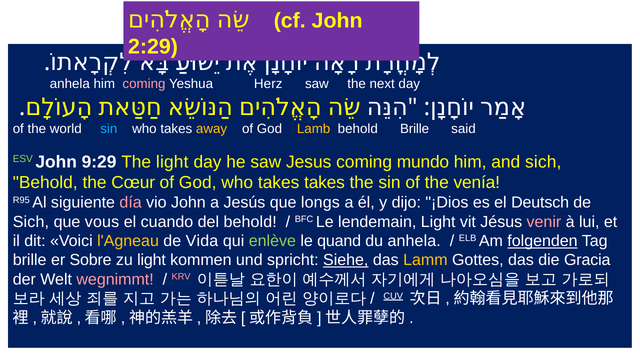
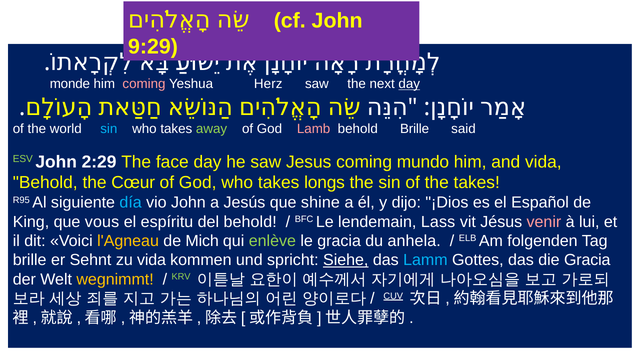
2:29: 2:29 -> 9:29
anhela at (70, 84): anhela -> monde
day at (409, 84) underline: none -> present
away colour: yellow -> light green
Lamb colour: yellow -> pink
9:29: 9:29 -> 2:29
The light: light -> face
and sich: sich -> vida
takes takes: takes -> longs
the venía: venía -> takes
día colour: pink -> light blue
longs: longs -> shine
Deutsch: Deutsch -> Español
Sich at (31, 222): Sich -> King
cuando: cuando -> espíritu
lendemain Light: Light -> Lass
Vida: Vida -> Mich
le quand: quand -> gracia
folgenden underline: present -> none
Sobre: Sobre -> Sehnt
zu light: light -> vida
Lamm colour: yellow -> light blue
wegnimmt colour: pink -> yellow
KRV colour: pink -> light green
